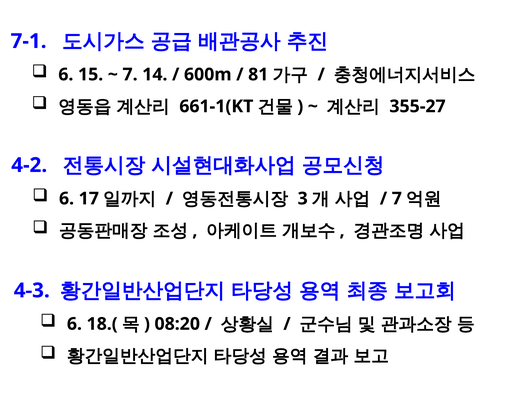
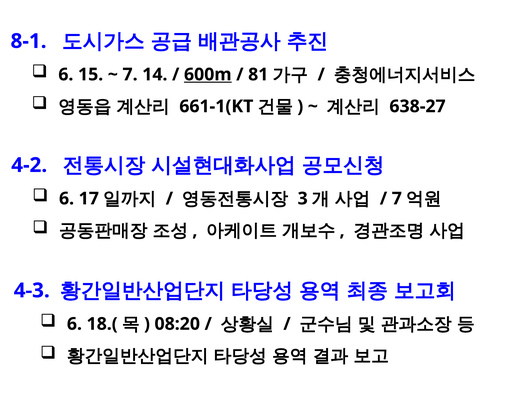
7-1: 7-1 -> 8-1
600m underline: none -> present
355-27: 355-27 -> 638-27
